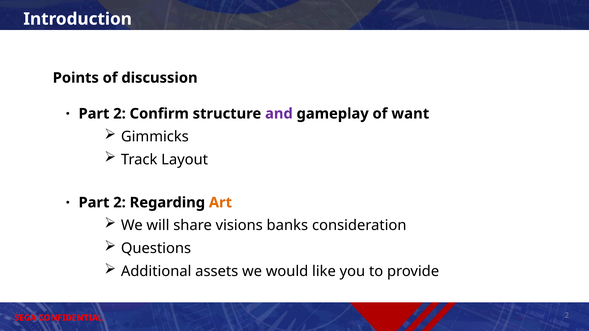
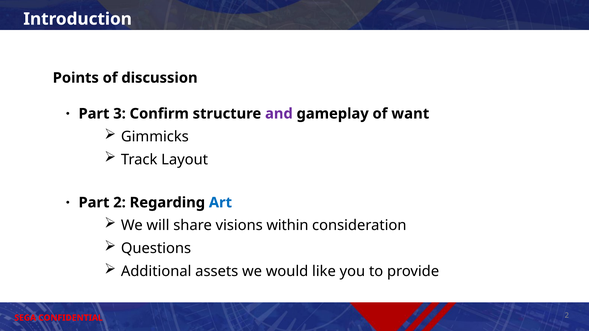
2 at (120, 114): 2 -> 3
Art colour: orange -> blue
banks: banks -> within
